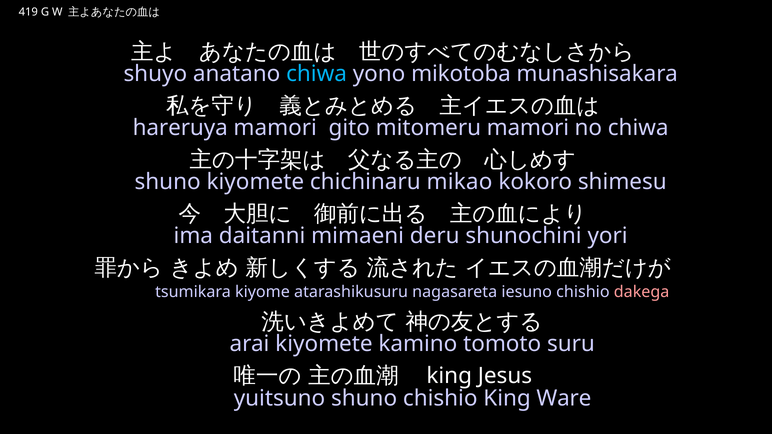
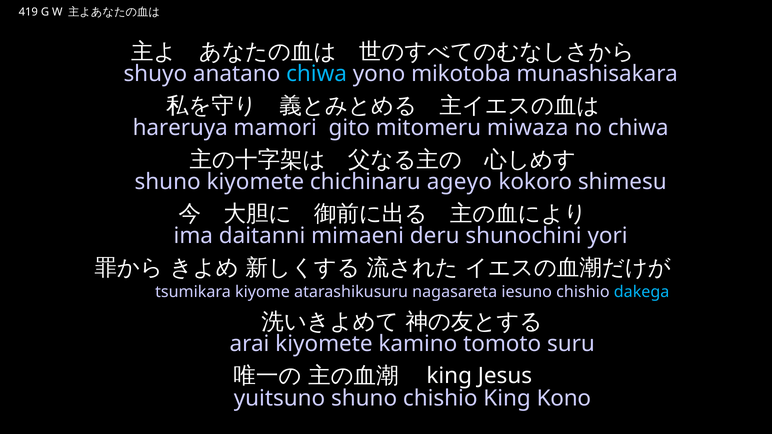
mitomeru mamori: mamori -> miwaza
mikao: mikao -> ageyo
dakega colour: pink -> light blue
Ware: Ware -> Kono
